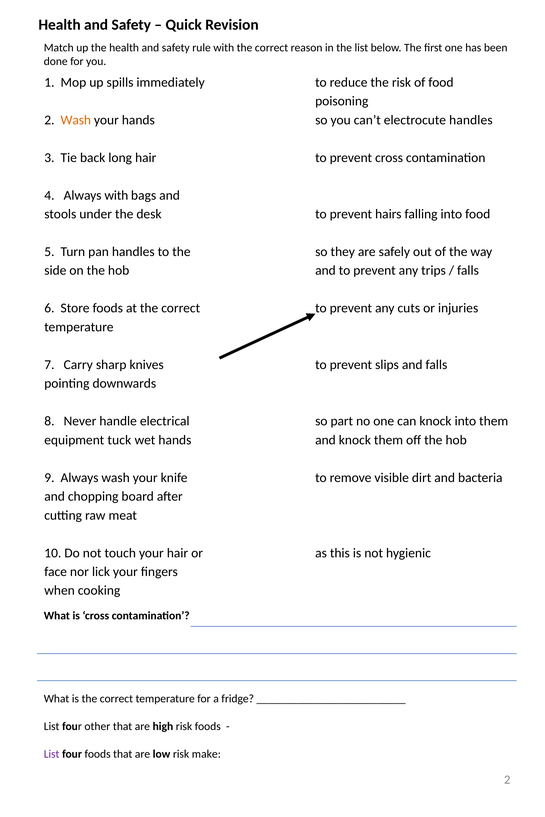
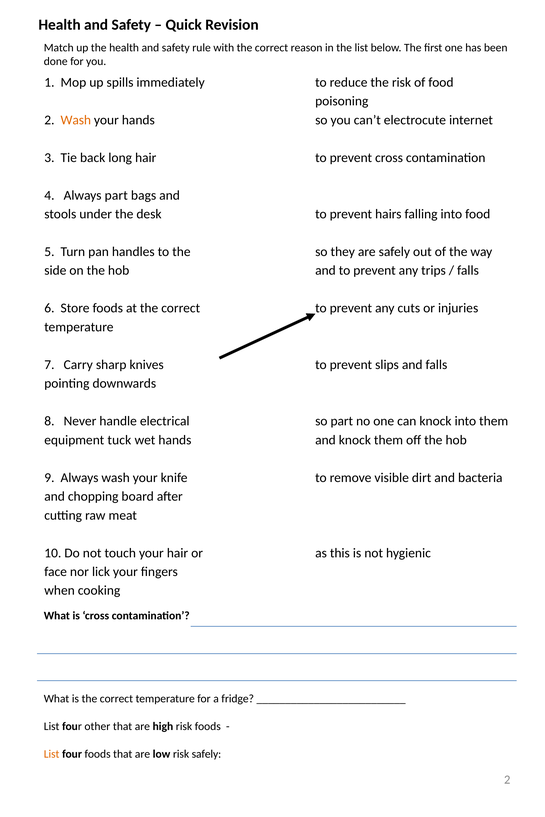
electrocute handles: handles -> internet
Always with: with -> part
List at (52, 754) colour: purple -> orange
risk make: make -> safely
